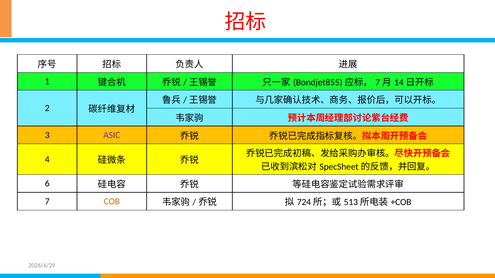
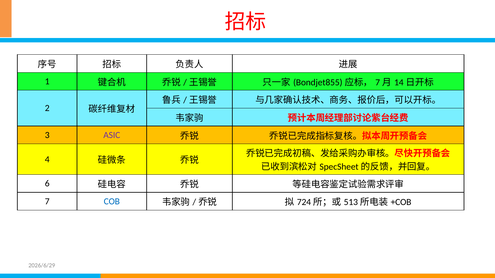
COB colour: orange -> blue
